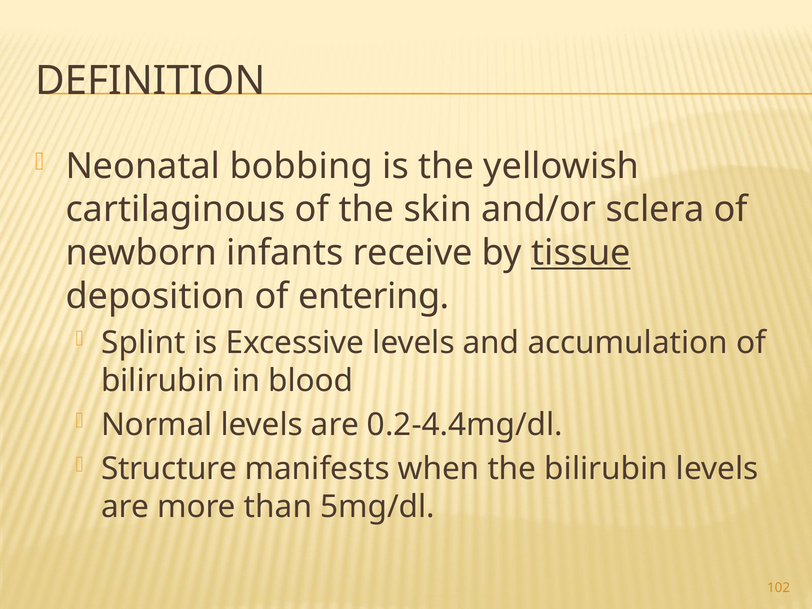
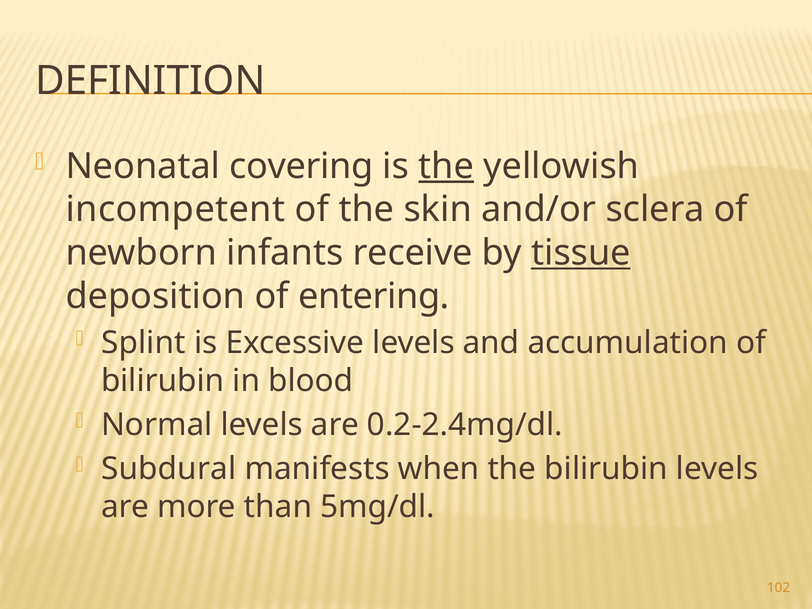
bobbing: bobbing -> covering
the at (446, 166) underline: none -> present
cartilaginous: cartilaginous -> incompetent
0.2-4.4mg/dl: 0.2-4.4mg/dl -> 0.2-2.4mg/dl
Structure: Structure -> Subdural
